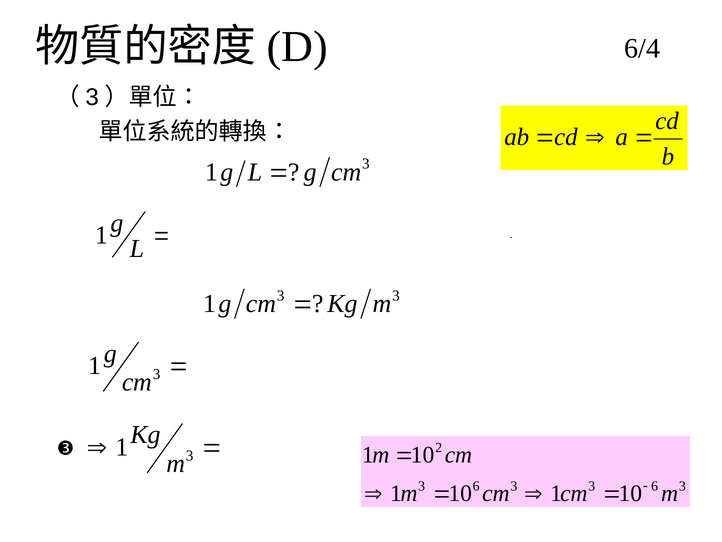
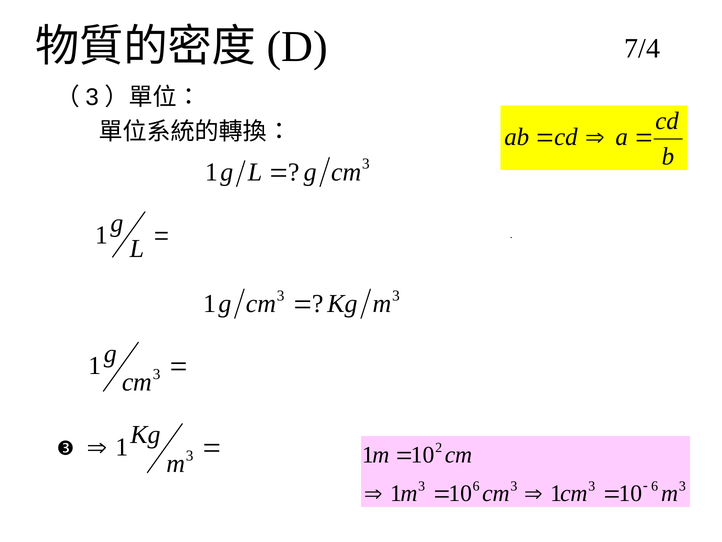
6/4: 6/4 -> 7/4
